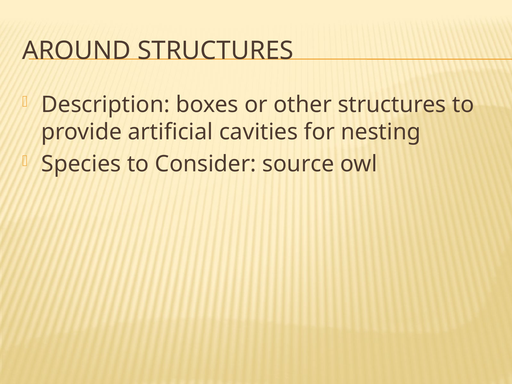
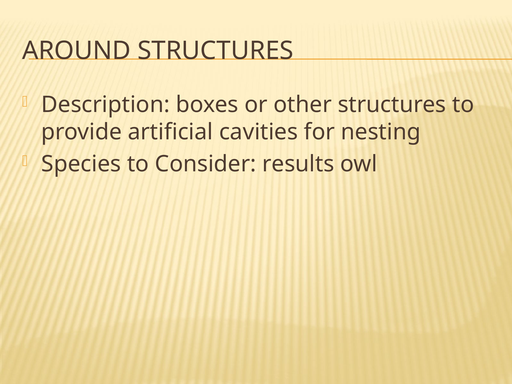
source: source -> results
